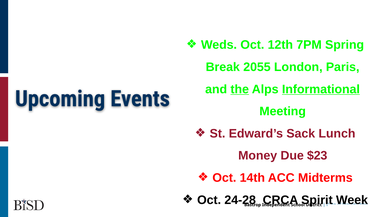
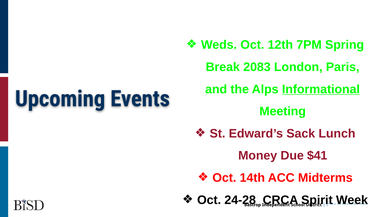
2055: 2055 -> 2083
the underline: present -> none
$23: $23 -> $41
